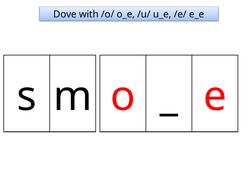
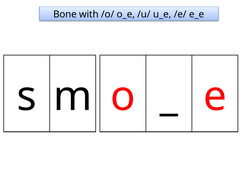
Dove: Dove -> Bone
